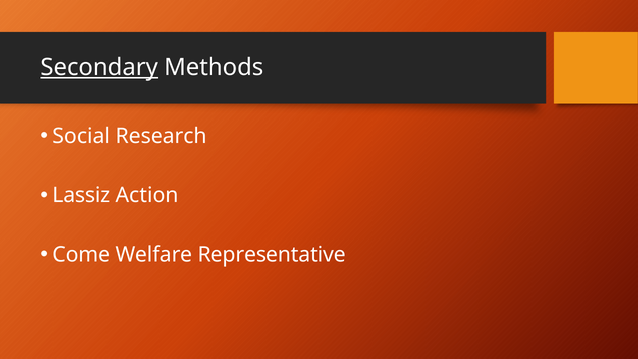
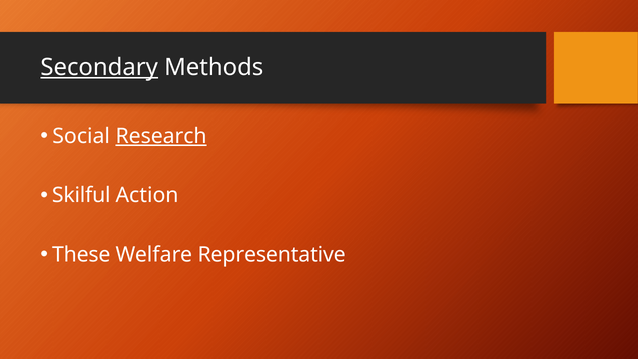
Research underline: none -> present
Lassiz: Lassiz -> Skilful
Come: Come -> These
